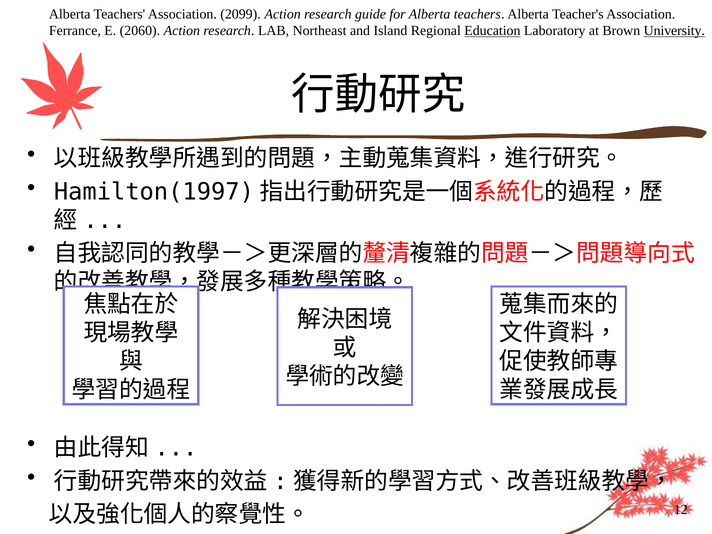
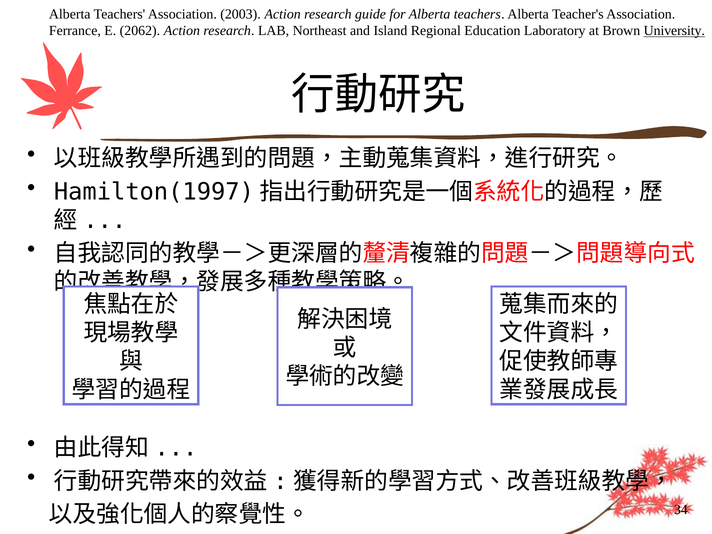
2099: 2099 -> 2003
2060: 2060 -> 2062
Education underline: present -> none
12: 12 -> 34
